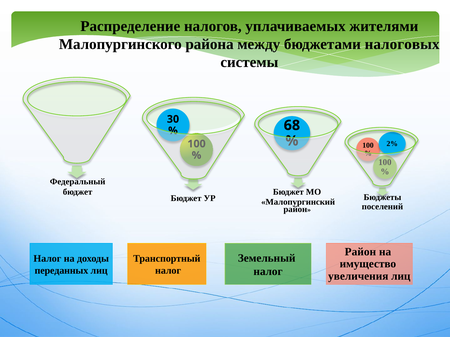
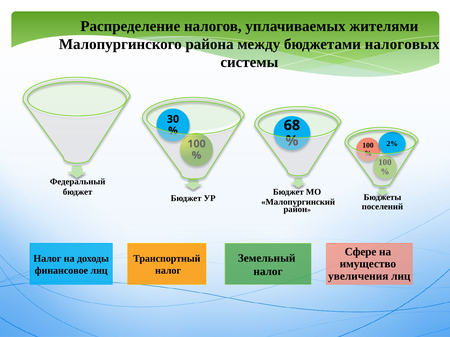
Район at (360, 252): Район -> Сфере
переданных: переданных -> финансовое
